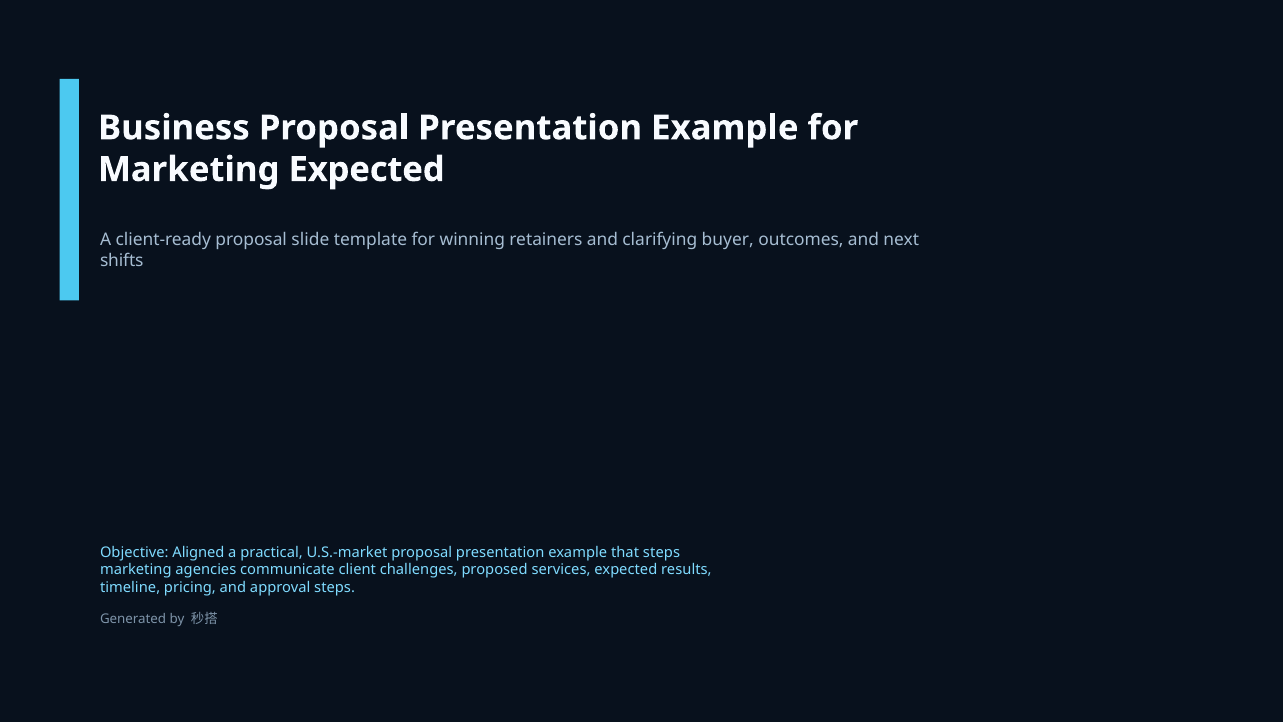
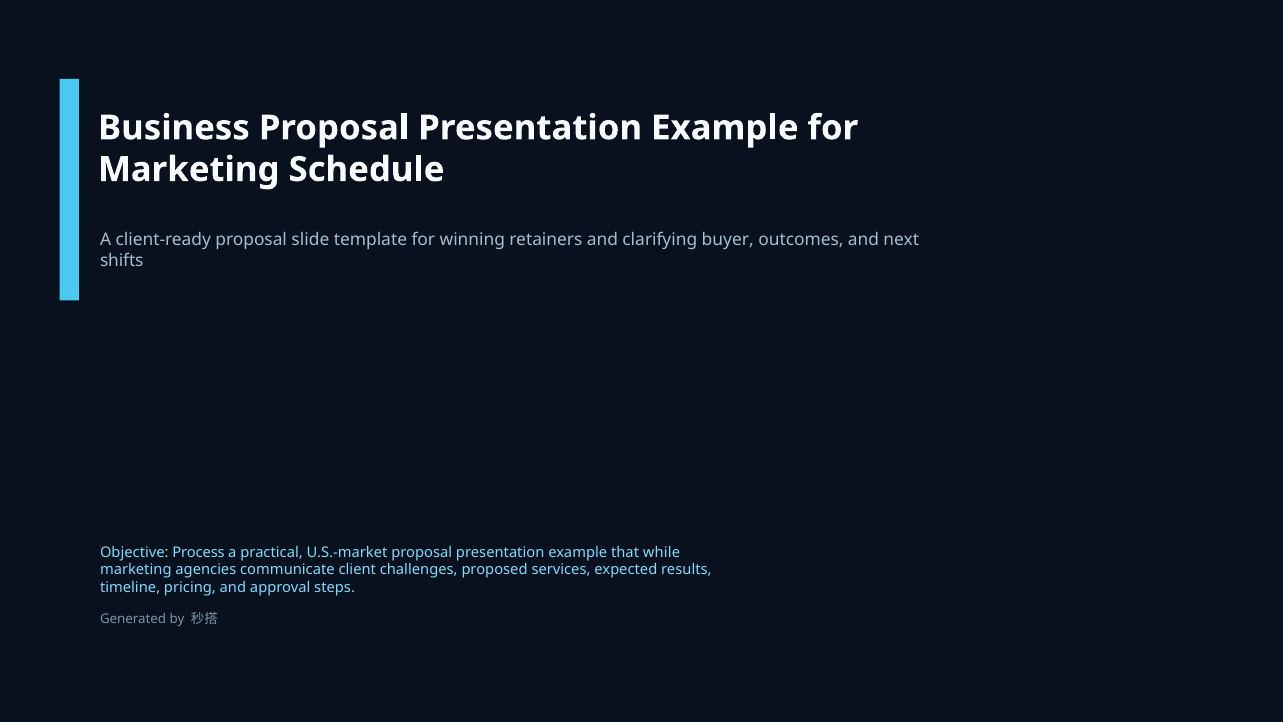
Marketing Expected: Expected -> Schedule
Aligned: Aligned -> Process
that steps: steps -> while
